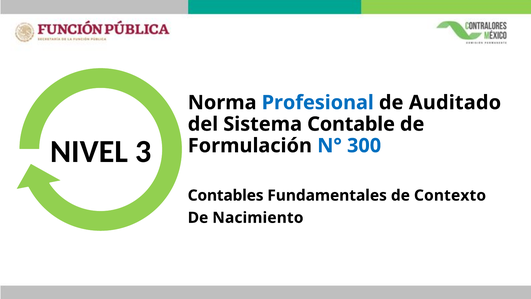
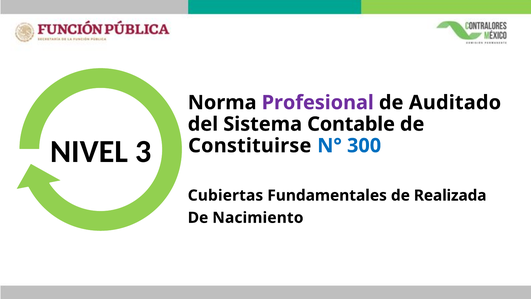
Profesional colour: blue -> purple
Formulación: Formulación -> Constituirse
Contables: Contables -> Cubiertas
Contexto: Contexto -> Realizada
